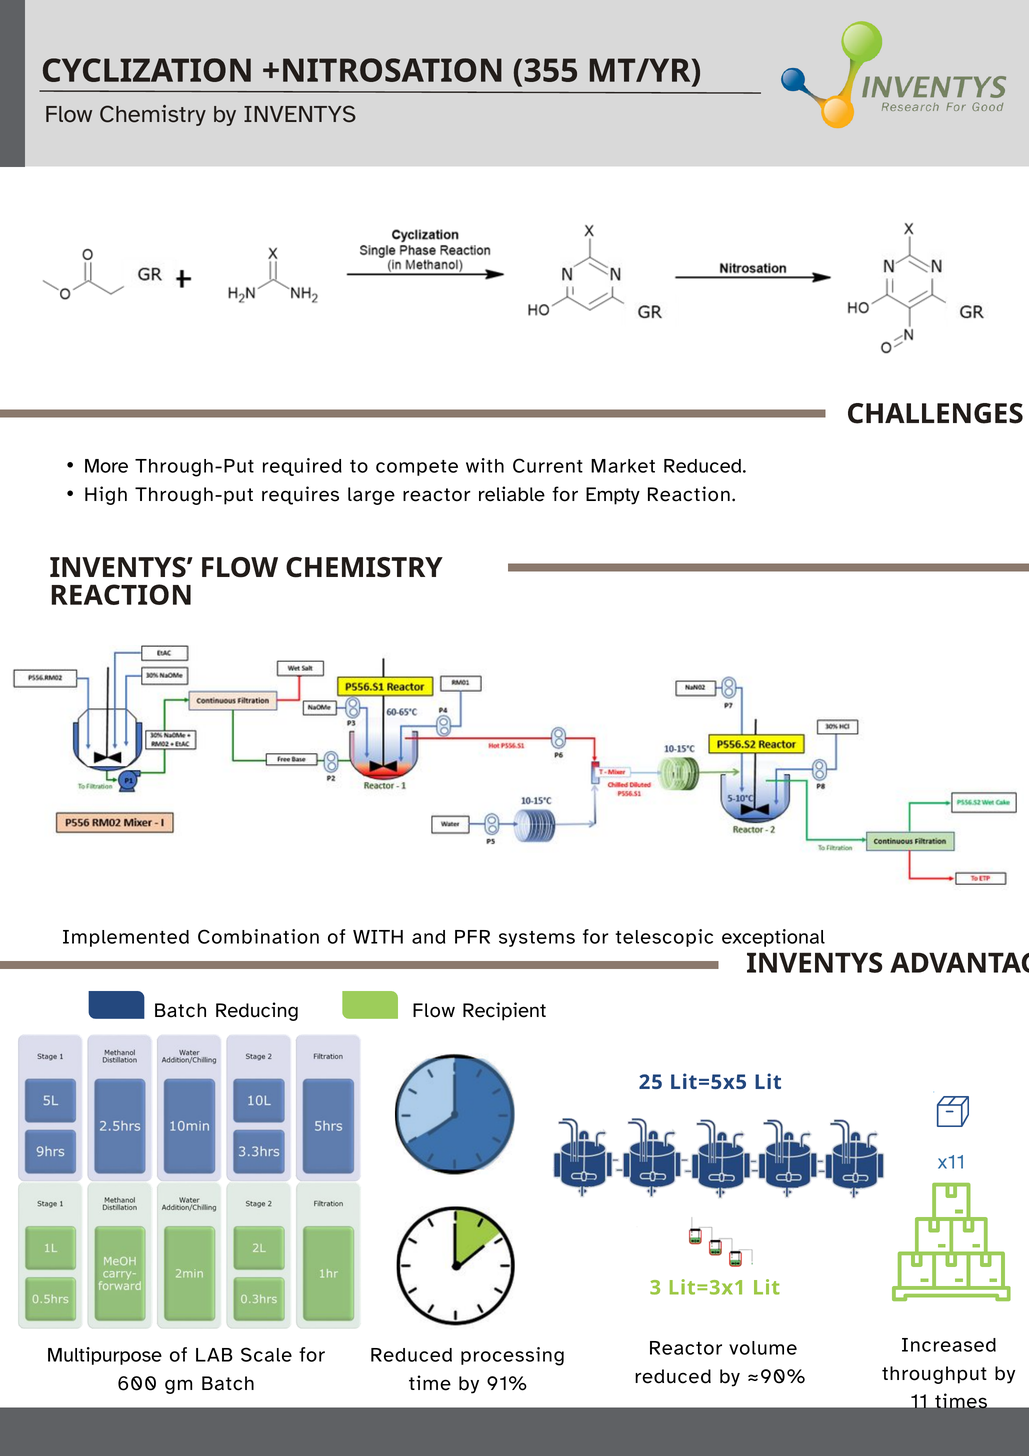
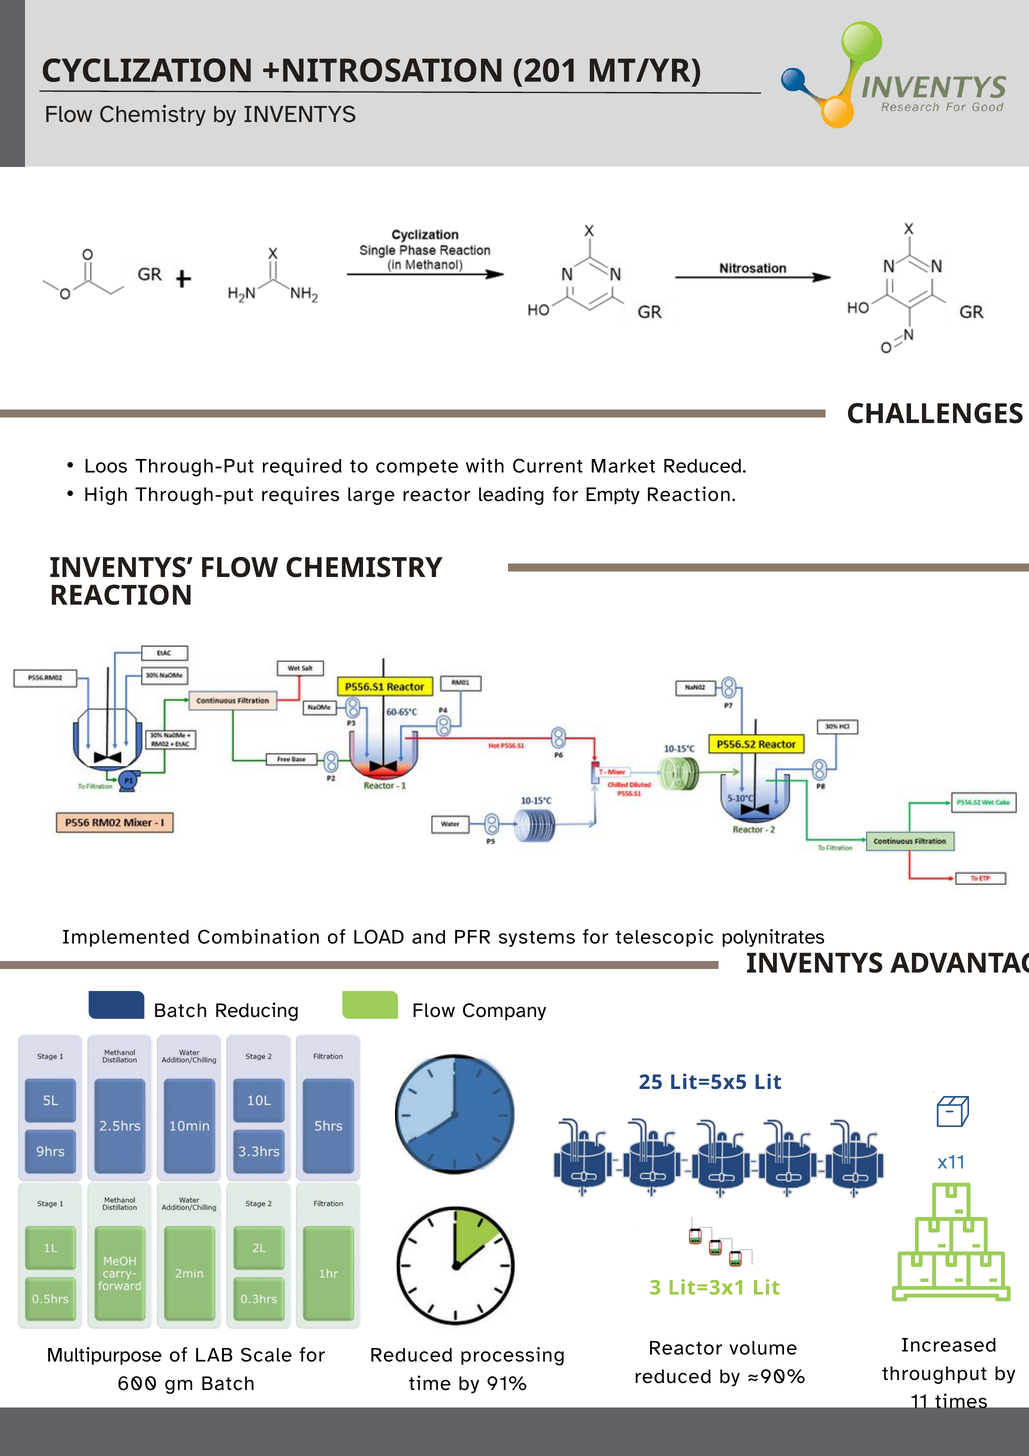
355: 355 -> 201
More: More -> Loos
reliable: reliable -> leading
of WITH: WITH -> LOAD
exceptional: exceptional -> polynitrates
Recipient: Recipient -> Company
